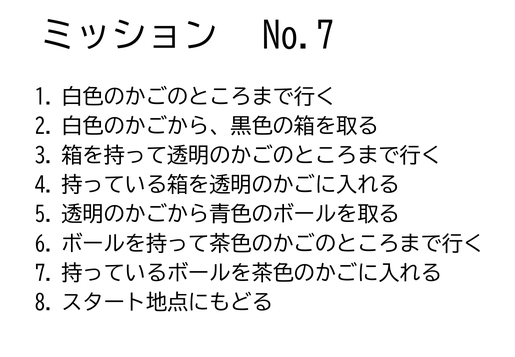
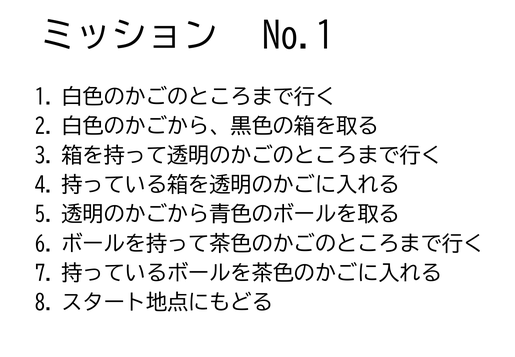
No.7: No.7 -> No.1
